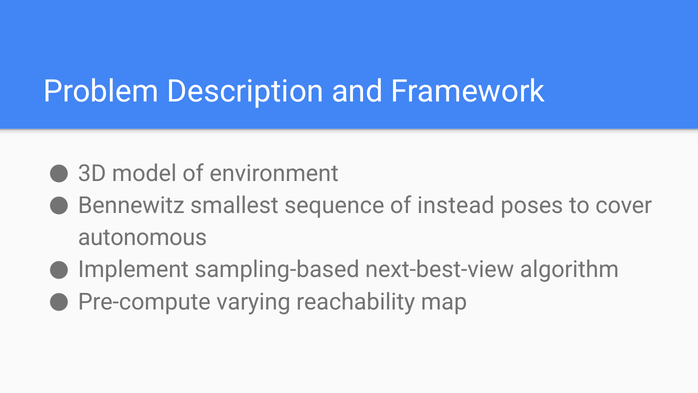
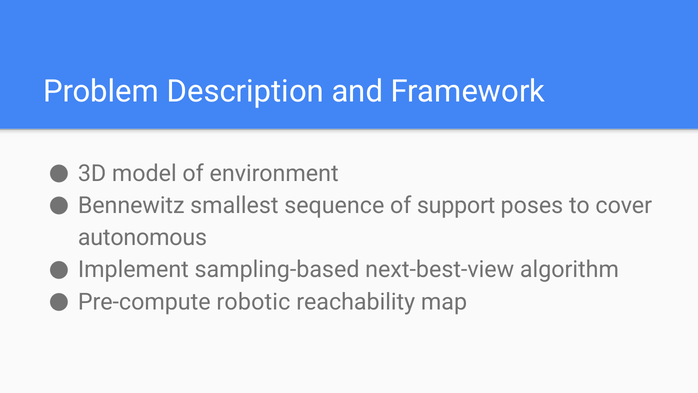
instead: instead -> support
varying: varying -> robotic
